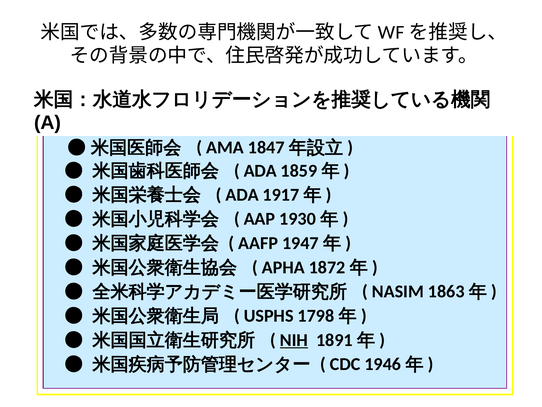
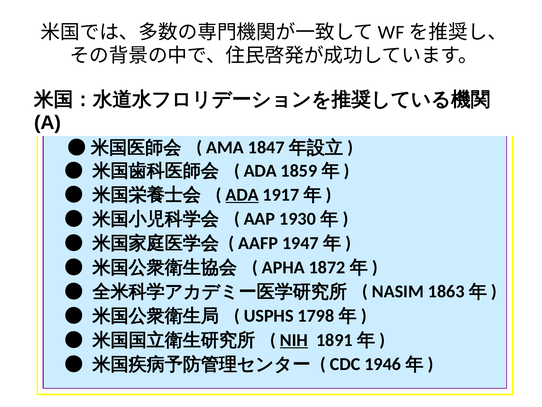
ADA at (242, 194) underline: none -> present
